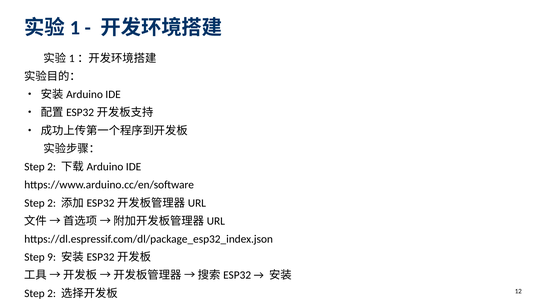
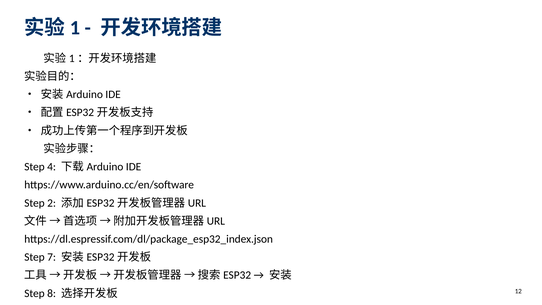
2 at (52, 167): 2 -> 4
9: 9 -> 7
2 at (52, 293): 2 -> 8
